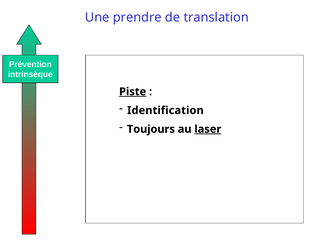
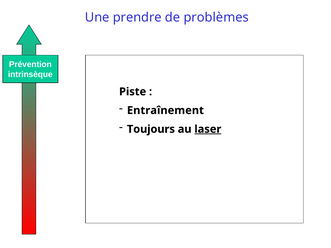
translation: translation -> problèmes
Piste underline: present -> none
Identification: Identification -> Entraînement
